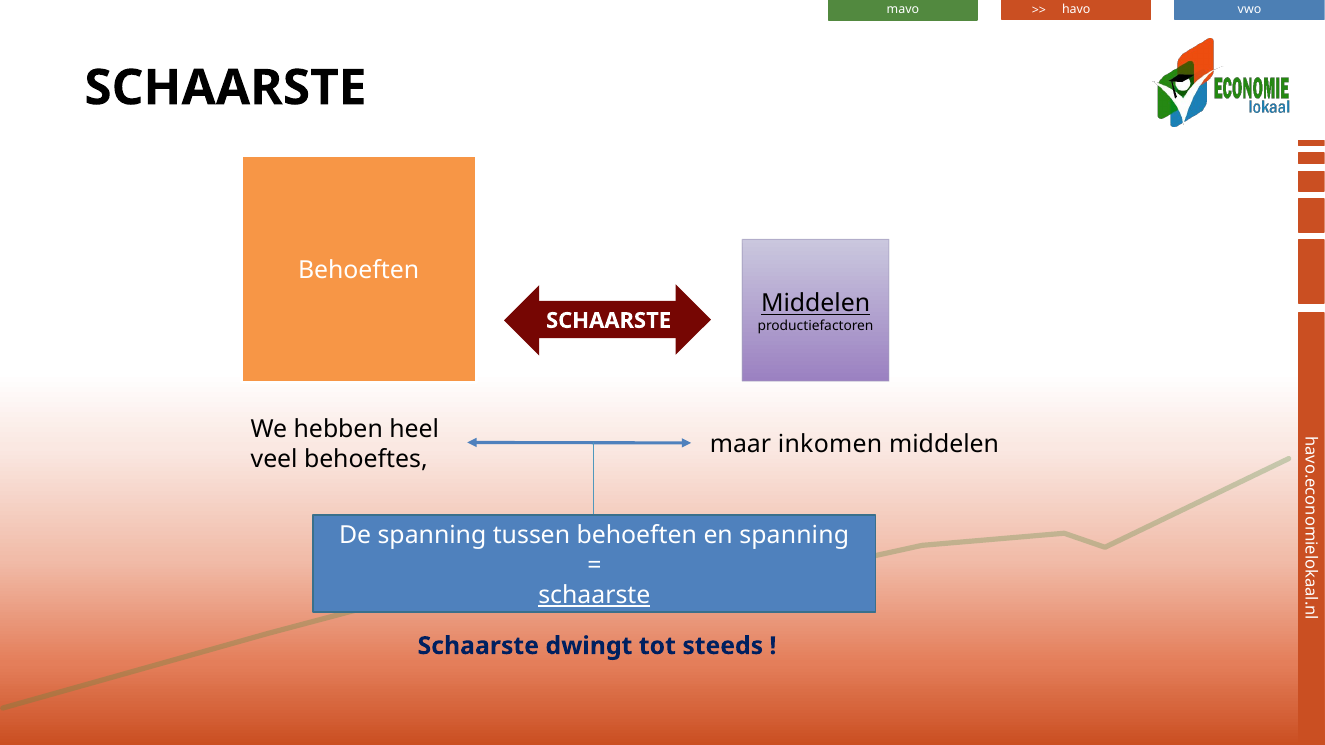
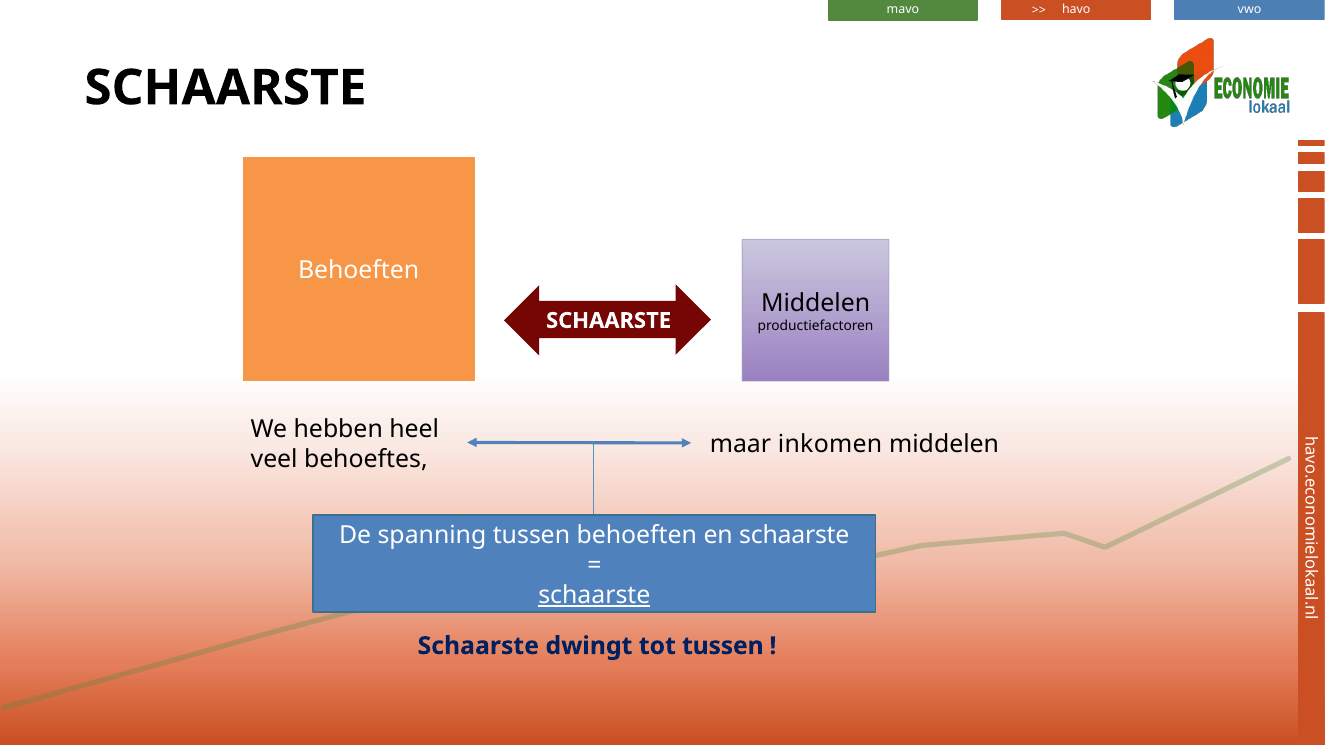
Middelen at (816, 304) underline: present -> none
en spanning: spanning -> schaarste
tot steeds: steeds -> tussen
